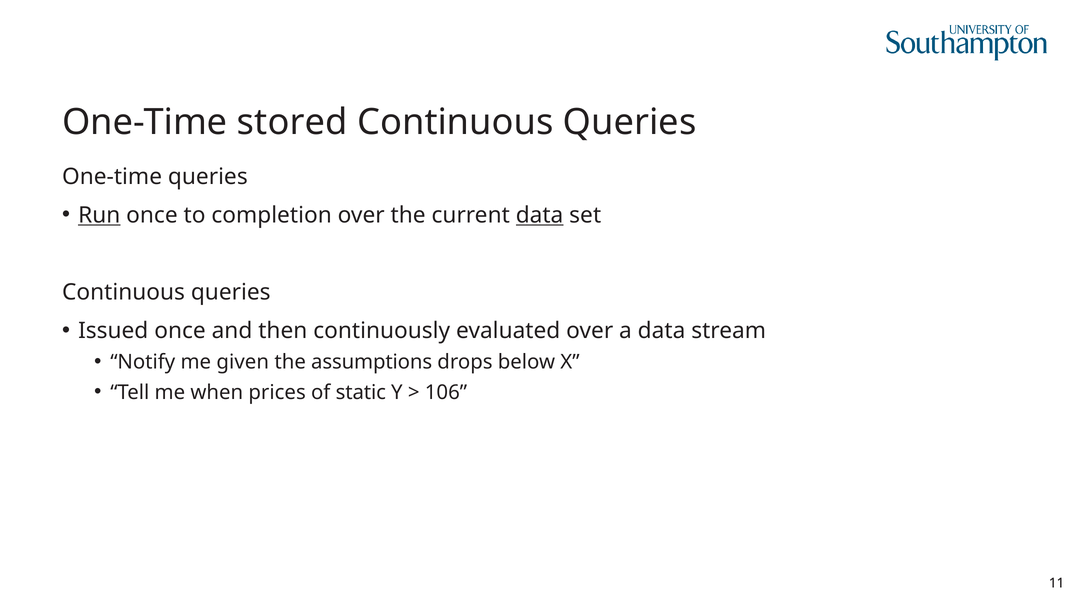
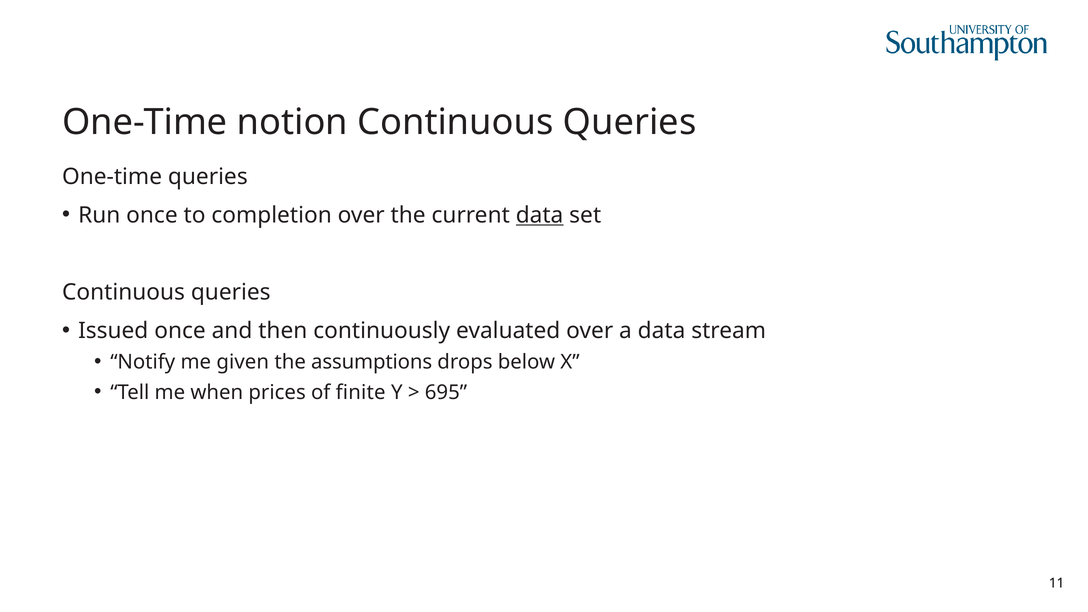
stored: stored -> notion
Run underline: present -> none
static: static -> finite
106: 106 -> 695
